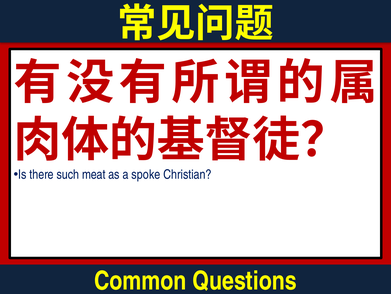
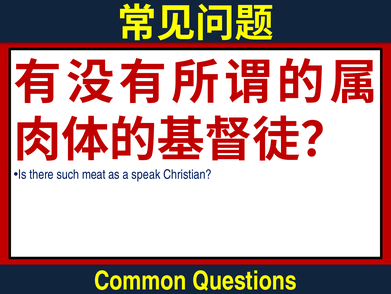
spoke: spoke -> speak
